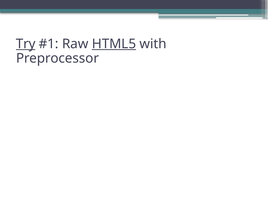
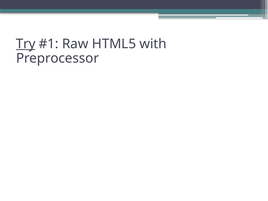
HTML5 underline: present -> none
